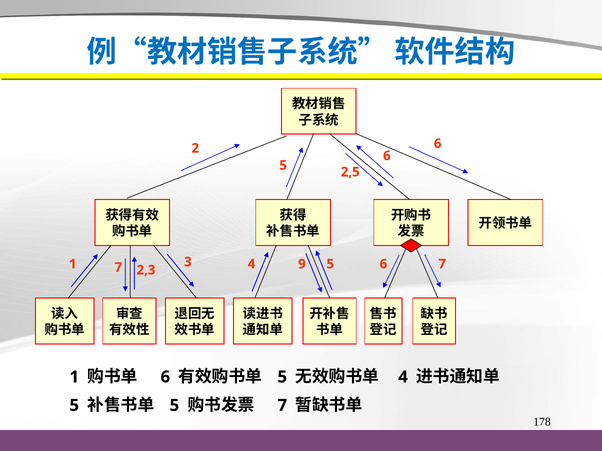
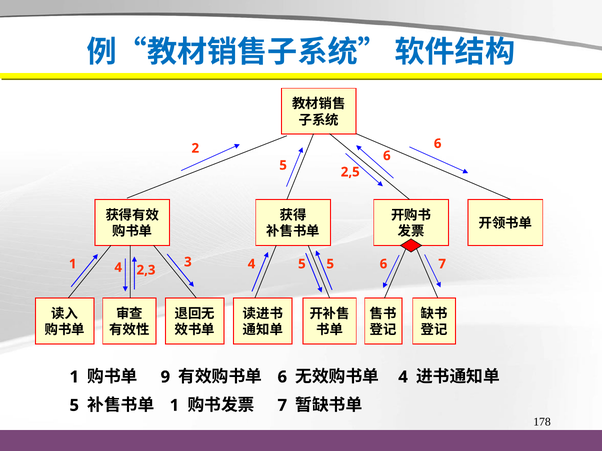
4 9: 9 -> 5
1 7: 7 -> 4
6 at (165, 377): 6 -> 9
5 at (282, 377): 5 -> 6
5 at (174, 406): 5 -> 1
